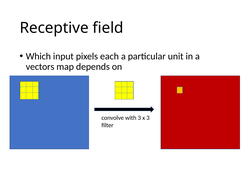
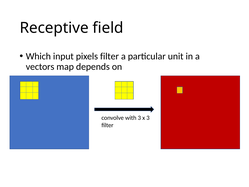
pixels each: each -> filter
